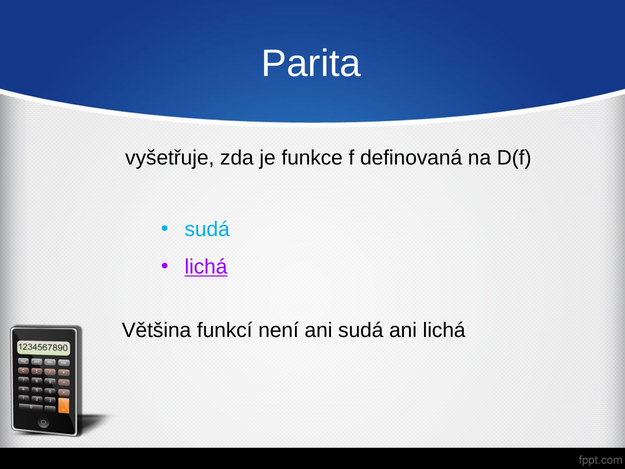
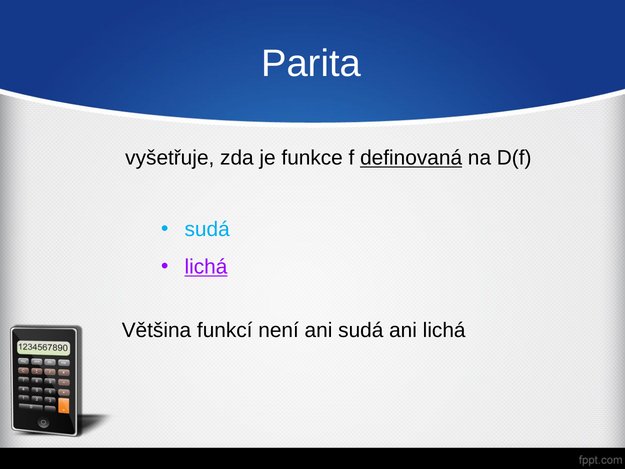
definovaná underline: none -> present
